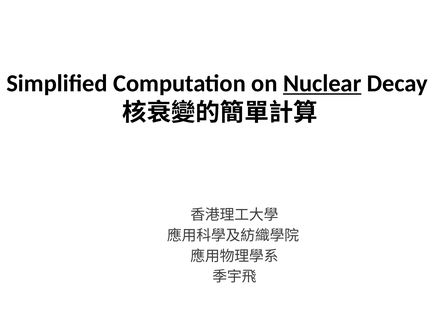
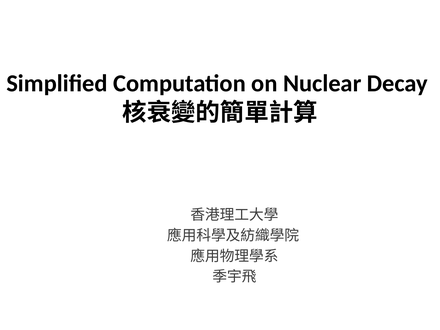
Nuclear underline: present -> none
